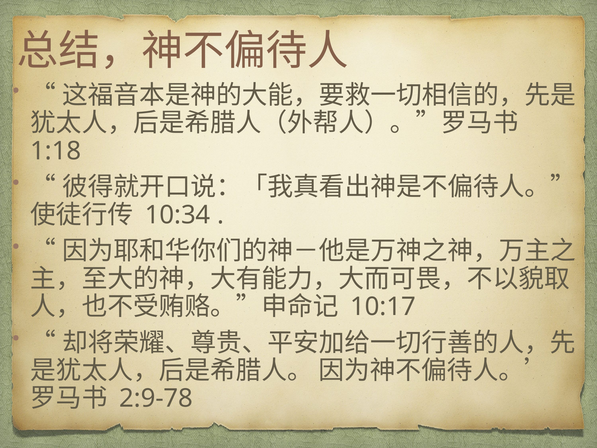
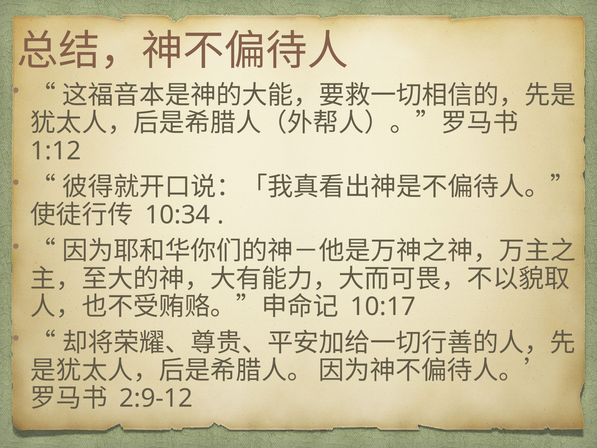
1:18: 1:18 -> 1:12
2:9-78: 2:9-78 -> 2:9-12
